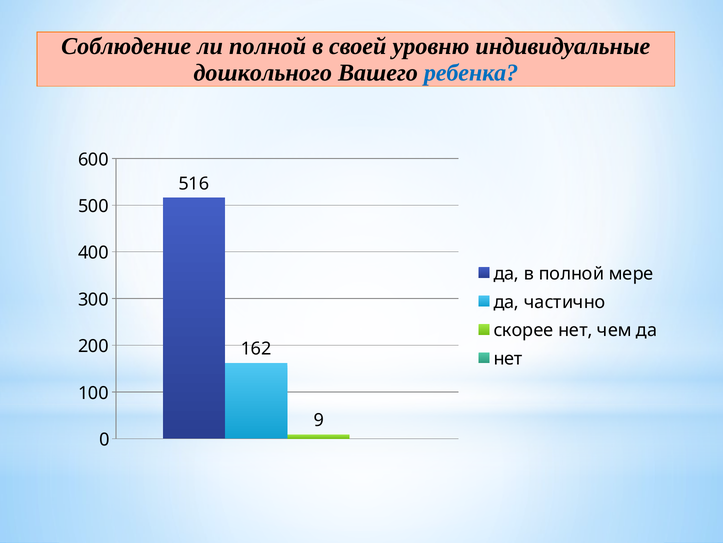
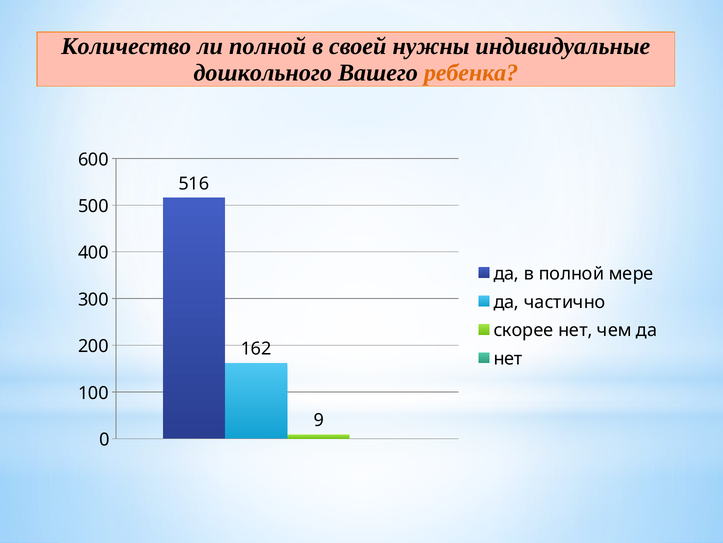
Соблюдение: Соблюдение -> Количество
уровню: уровню -> нужны
ребенка colour: blue -> orange
